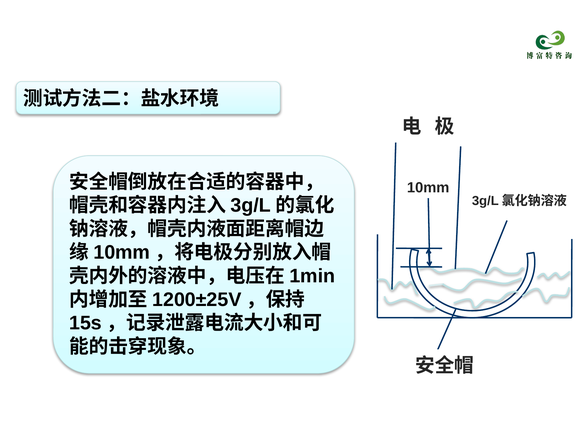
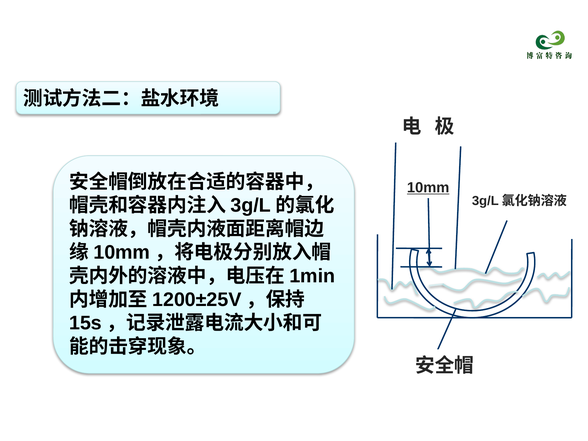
10mm underline: none -> present
